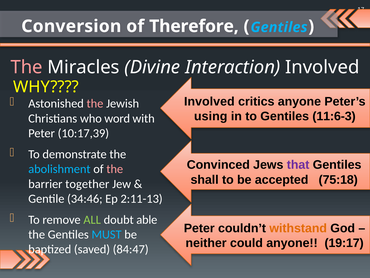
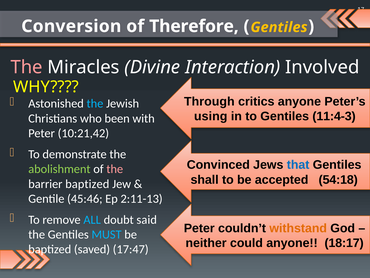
Gentiles at (279, 27) colour: light blue -> yellow
Involved at (209, 101): Involved -> Through
the at (95, 103) colour: pink -> light blue
11:6-3: 11:6-3 -> 11:4-3
word: word -> been
10:17,39: 10:17,39 -> 10:21,42
that colour: purple -> blue
abolishment colour: light blue -> light green
75:18: 75:18 -> 54:18
barrier together: together -> baptized
34:46: 34:46 -> 45:46
ALL colour: light green -> light blue
able: able -> said
19:17: 19:17 -> 18:17
84:47: 84:47 -> 17:47
